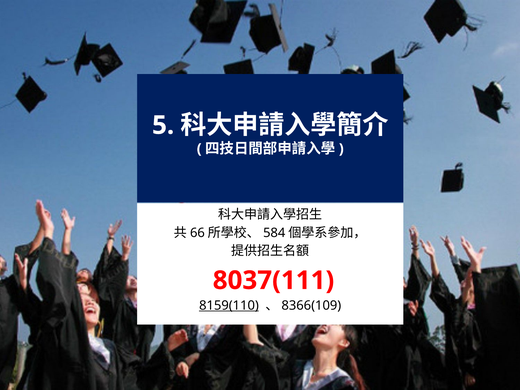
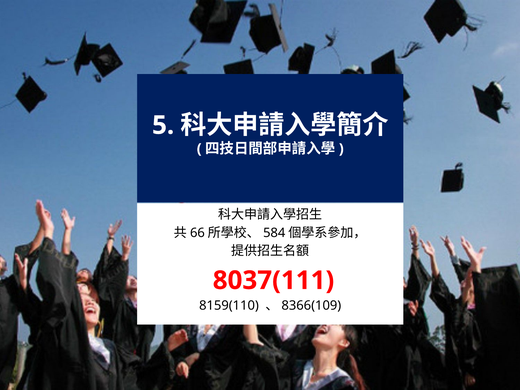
8159(110 underline: present -> none
